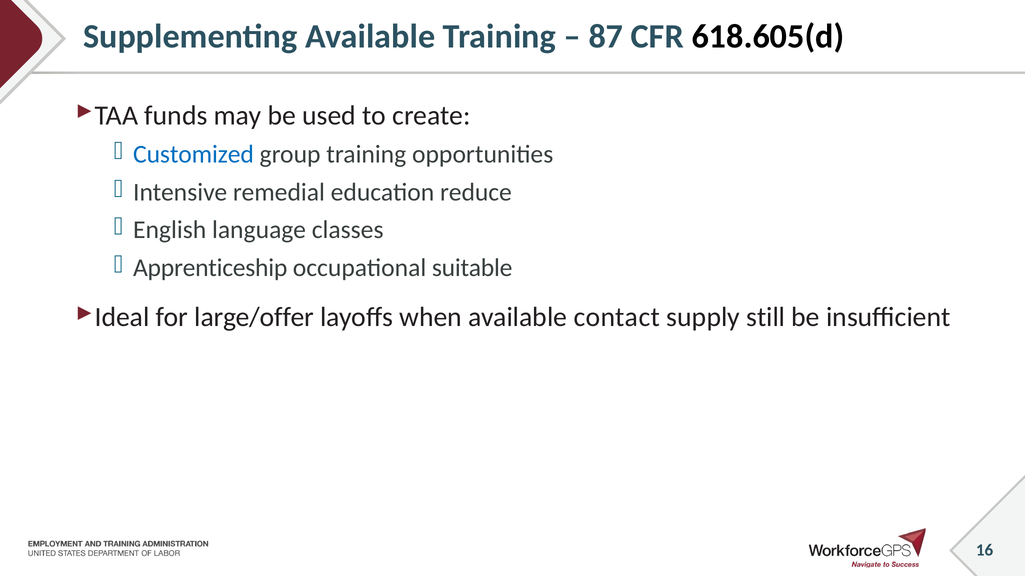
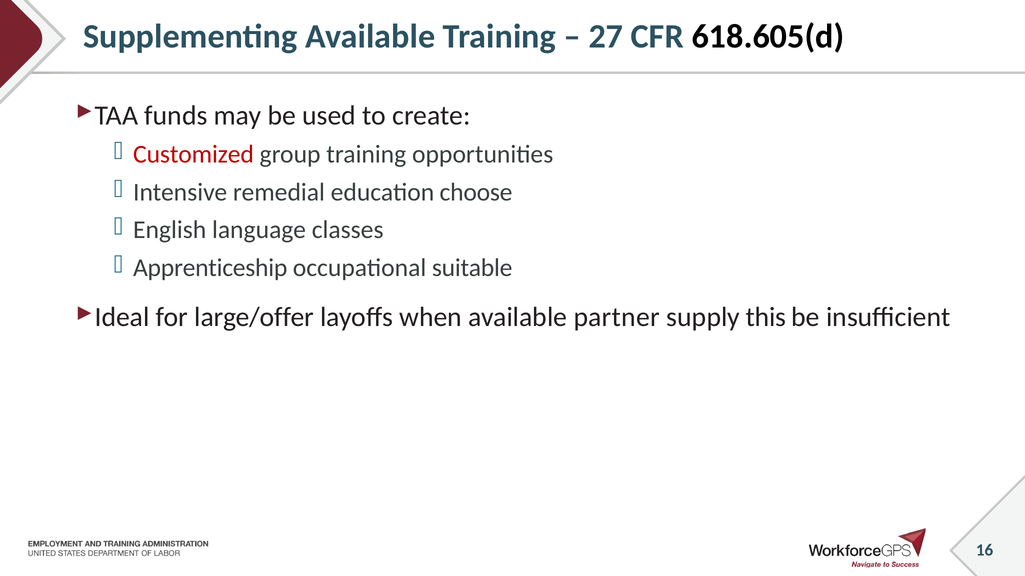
87: 87 -> 27
Customized colour: blue -> red
reduce: reduce -> choose
contact: contact -> partner
still: still -> this
